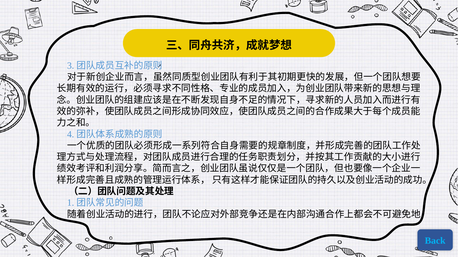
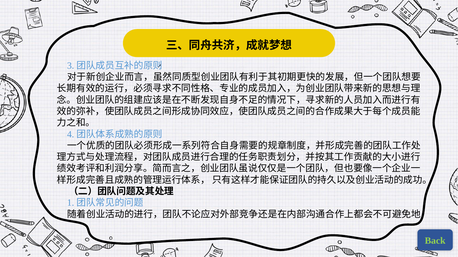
Back colour: light blue -> light green
